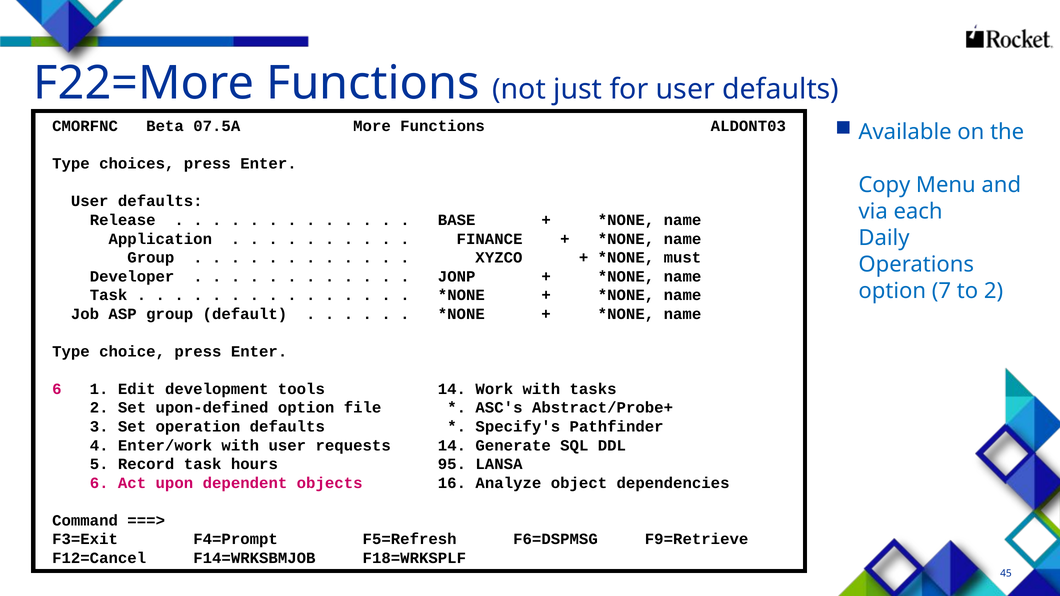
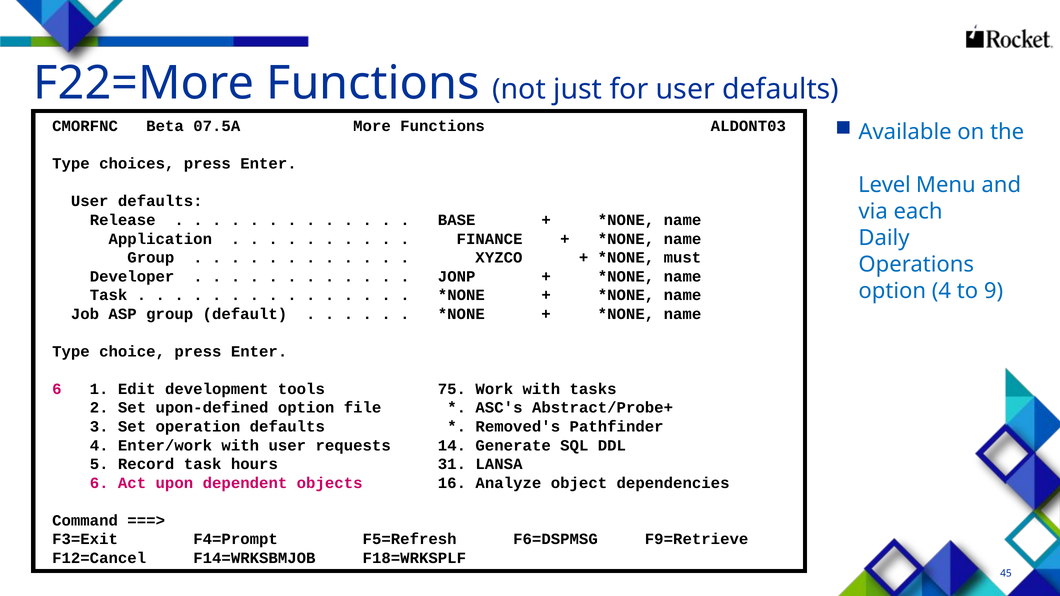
Copy: Copy -> Level
option 7: 7 -> 4
to 2: 2 -> 9
tools 14: 14 -> 75
Specify's: Specify's -> Removed's
95: 95 -> 31
